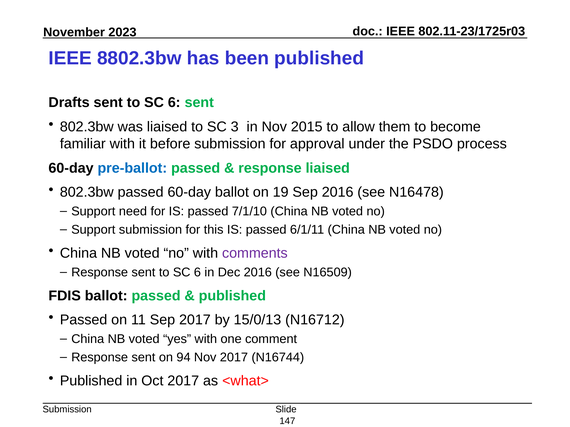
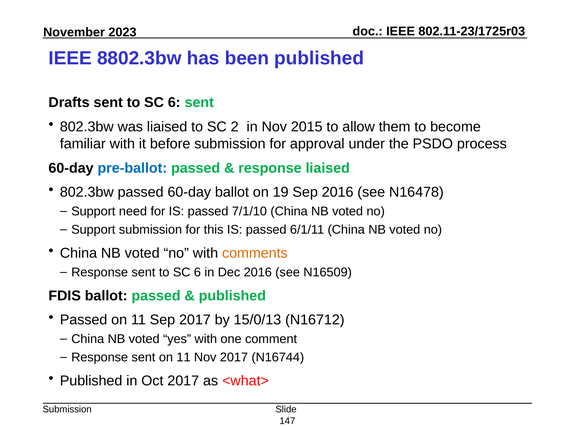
3: 3 -> 2
comments colour: purple -> orange
sent on 94: 94 -> 11
